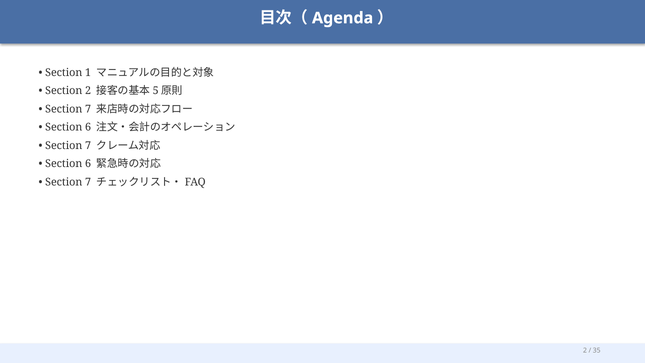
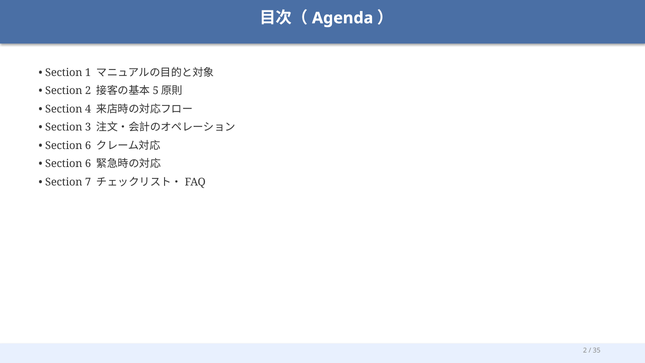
7 at (88, 109): 7 -> 4
6 at (88, 127): 6 -> 3
7 at (88, 146): 7 -> 6
